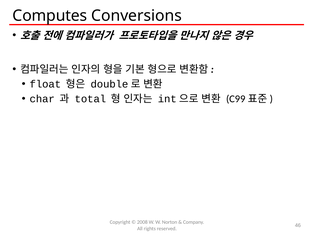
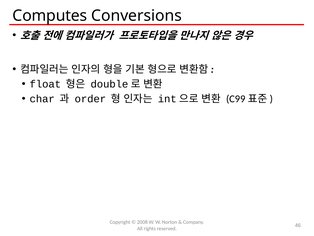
total: total -> order
